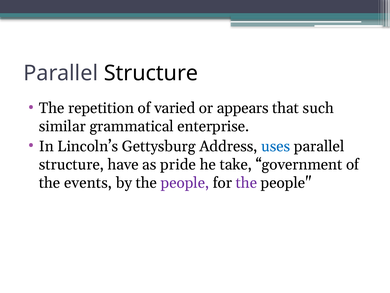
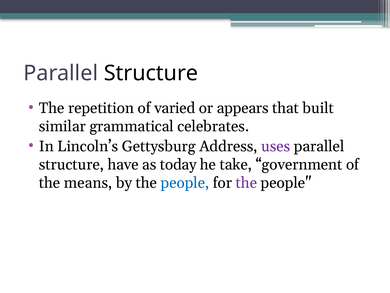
such: such -> built
enterprise: enterprise -> celebrates
uses colour: blue -> purple
pride: pride -> today
events: events -> means
people at (185, 182) colour: purple -> blue
